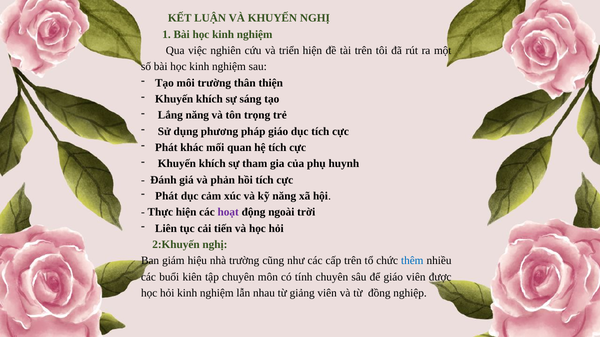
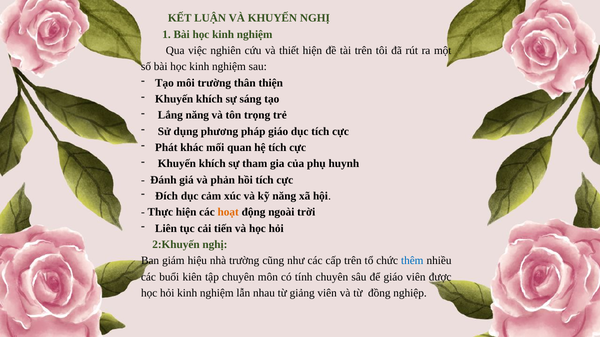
triển: triển -> thiết
Phát at (167, 196): Phát -> Đích
hoạt colour: purple -> orange
